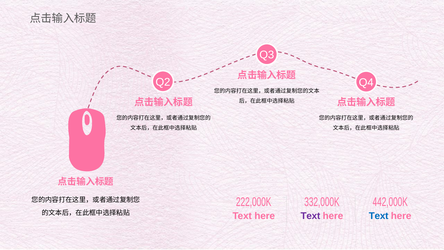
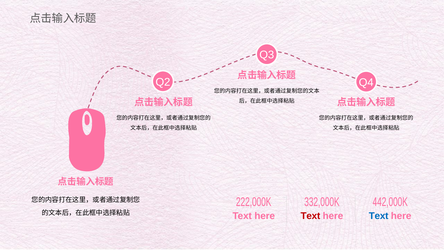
Text at (310, 216) colour: purple -> red
